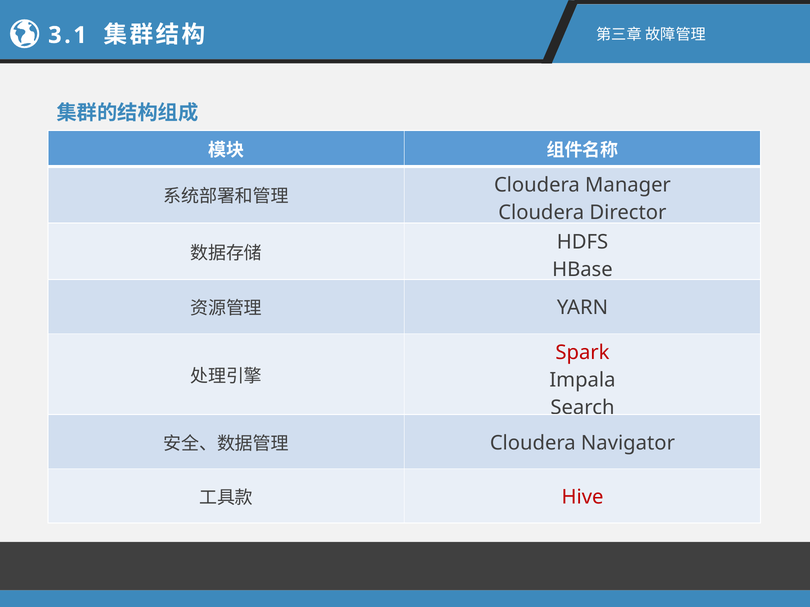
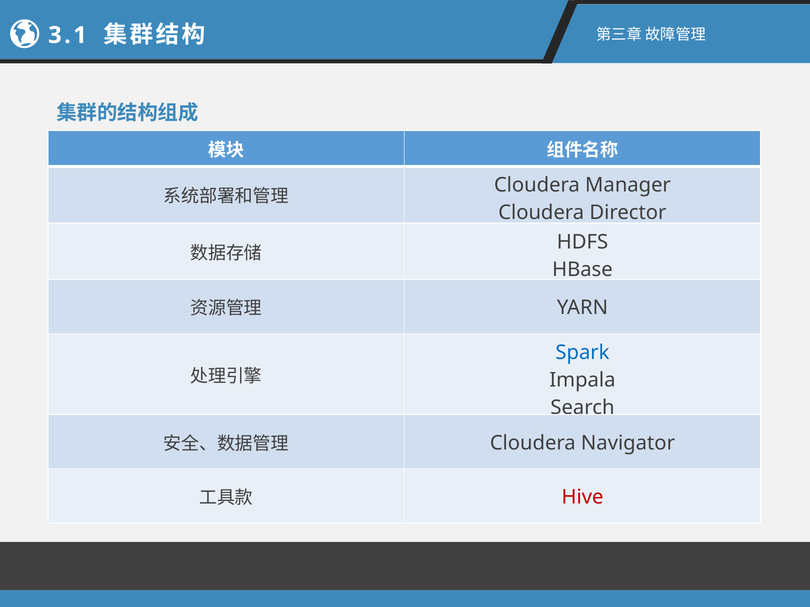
Spark colour: red -> blue
